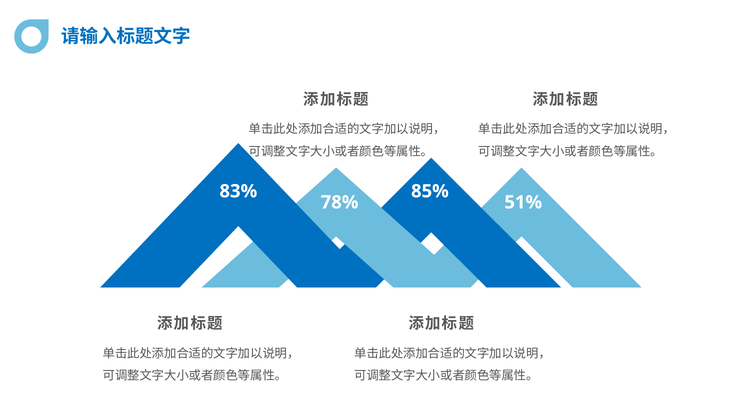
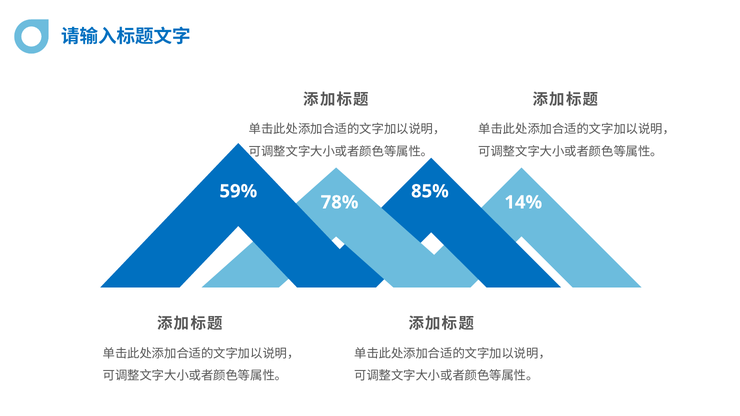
83%: 83% -> 59%
51%: 51% -> 14%
